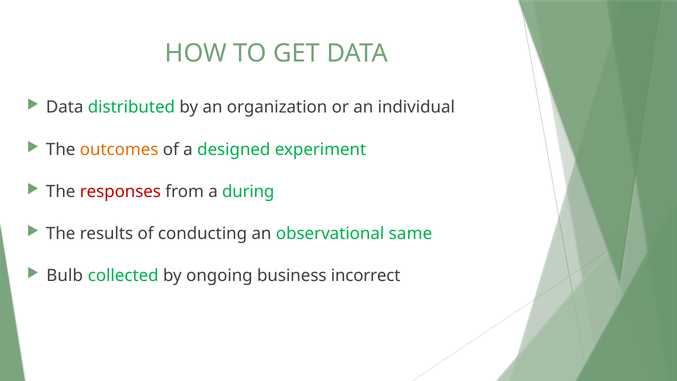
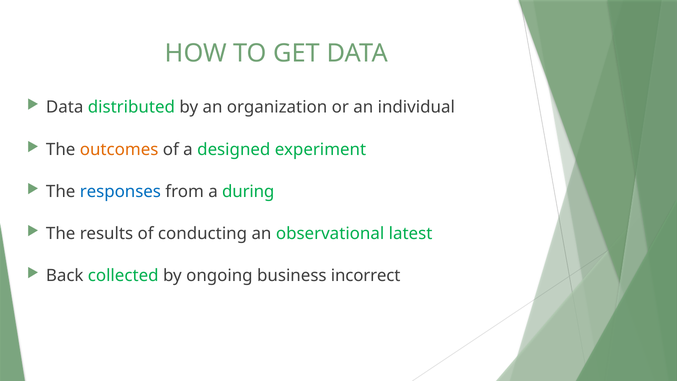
responses colour: red -> blue
same: same -> latest
Bulb: Bulb -> Back
